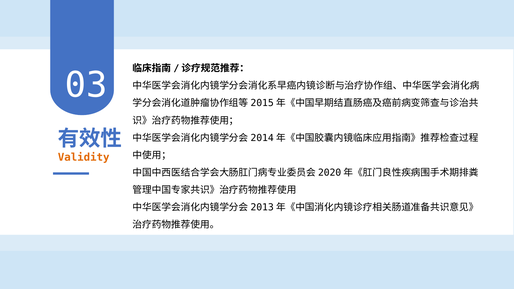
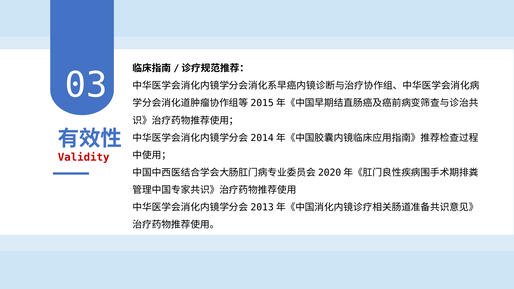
Validity colour: orange -> red
